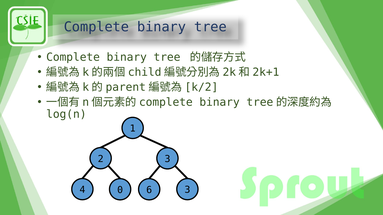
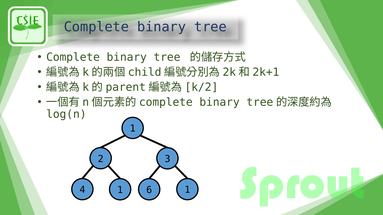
4 0: 0 -> 1
6 3: 3 -> 1
